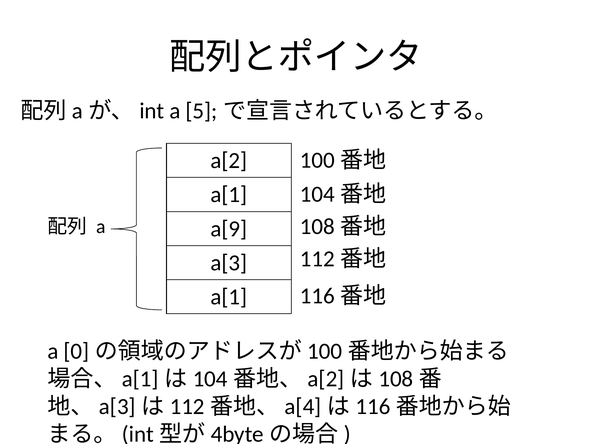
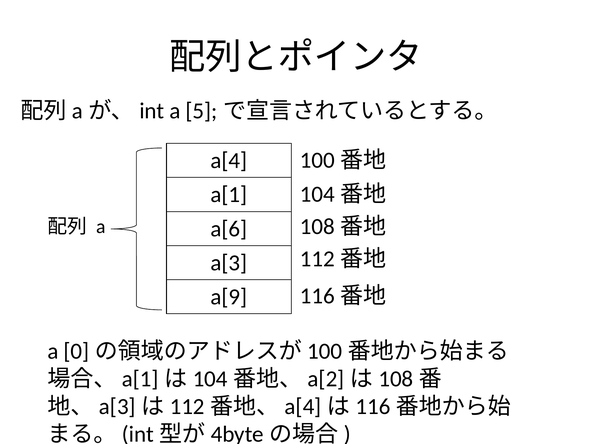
a[2: a[2 -> a[4
a[9: a[9 -> a[6
a[1 at (229, 297): a[1 -> a[9
